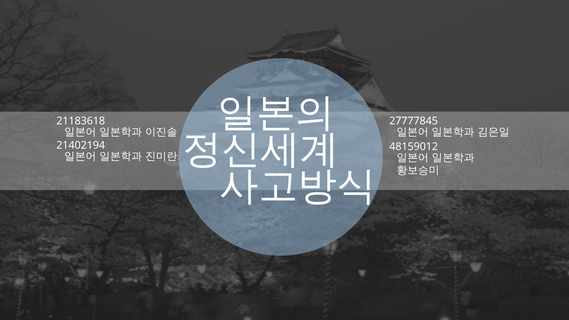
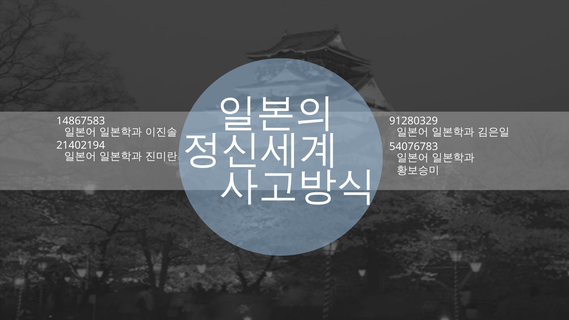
21183618: 21183618 -> 14867583
27777845: 27777845 -> 91280329
48159012: 48159012 -> 54076783
